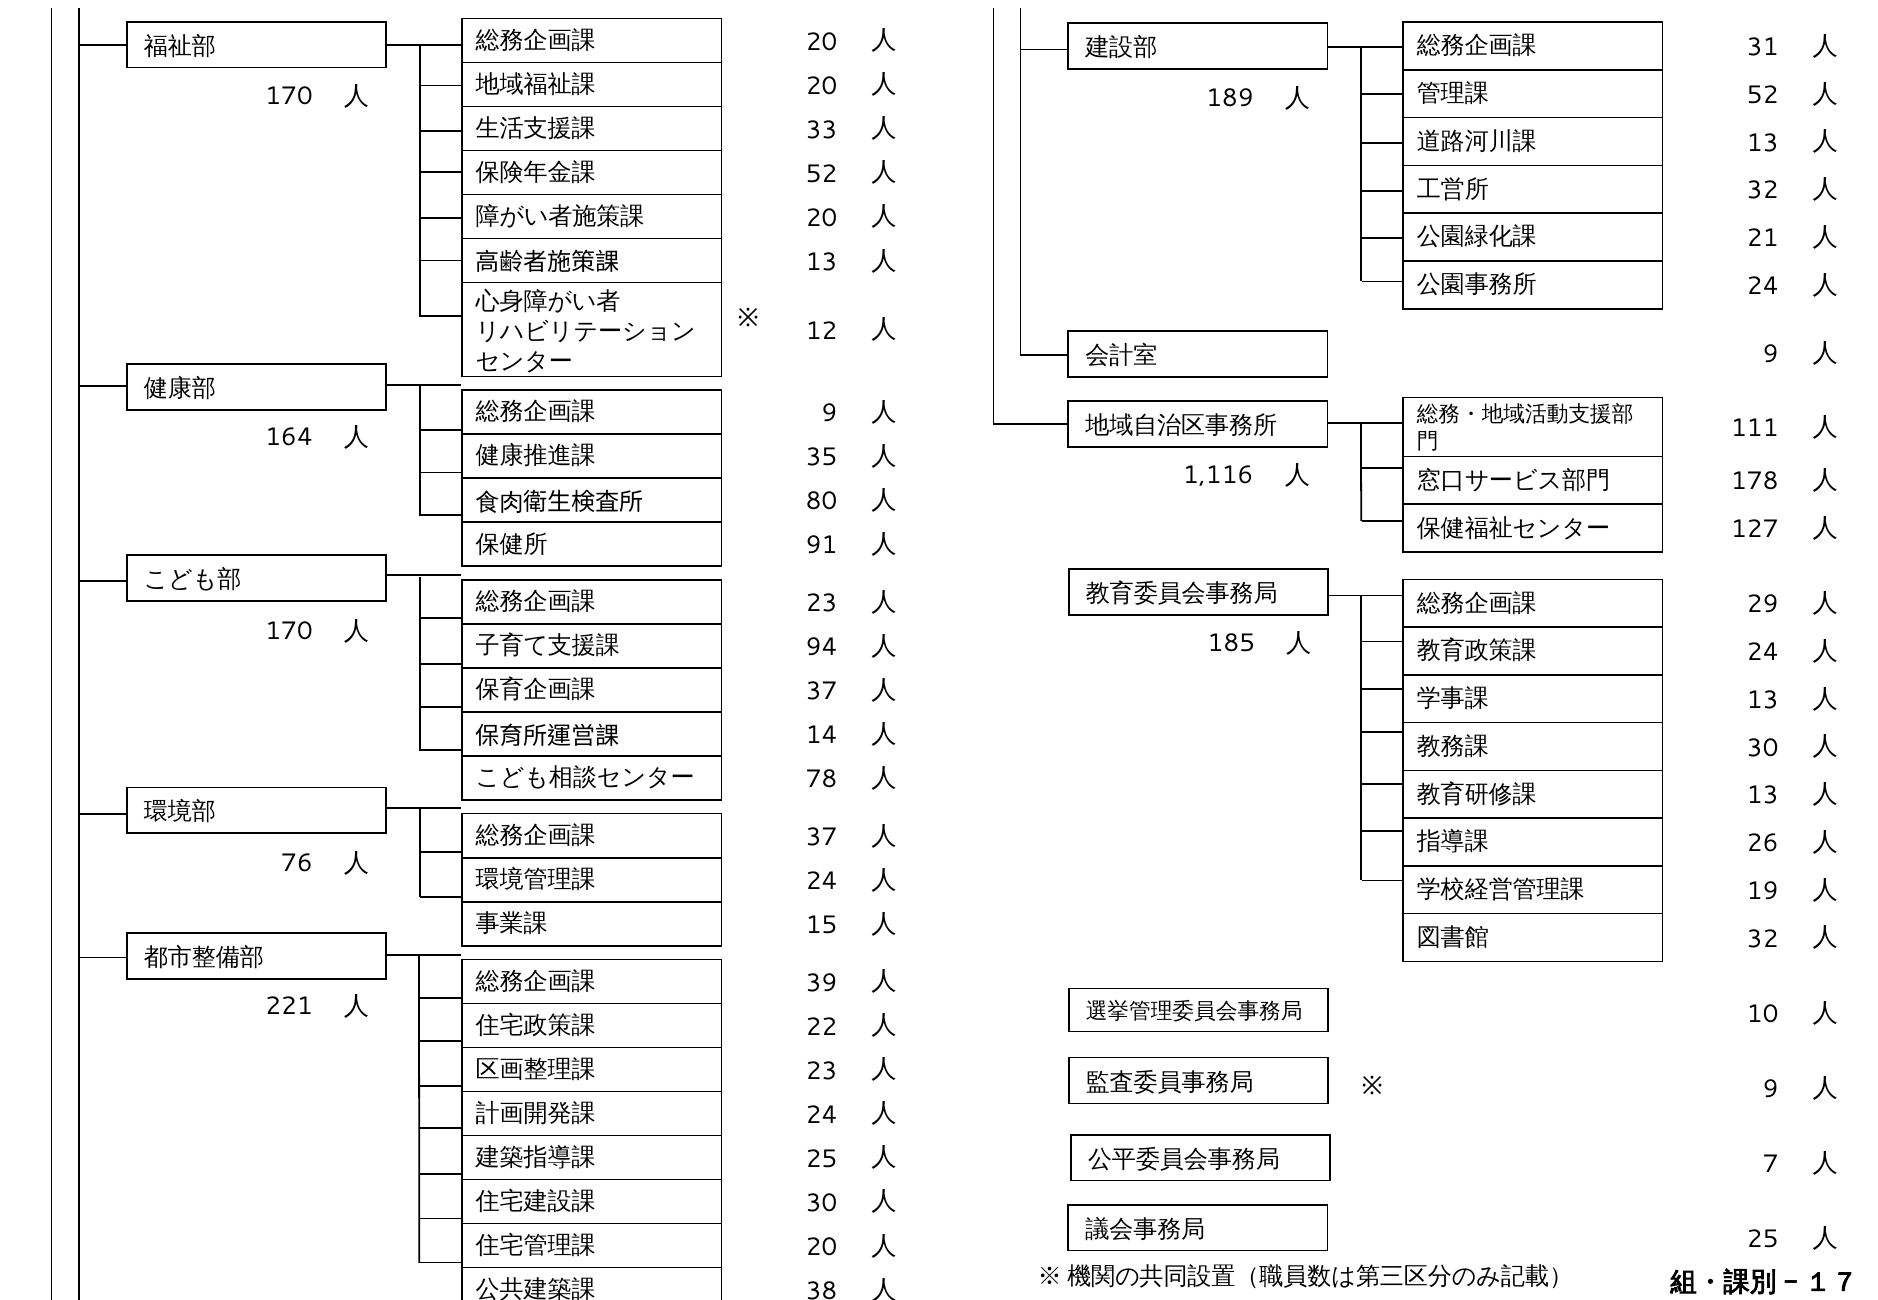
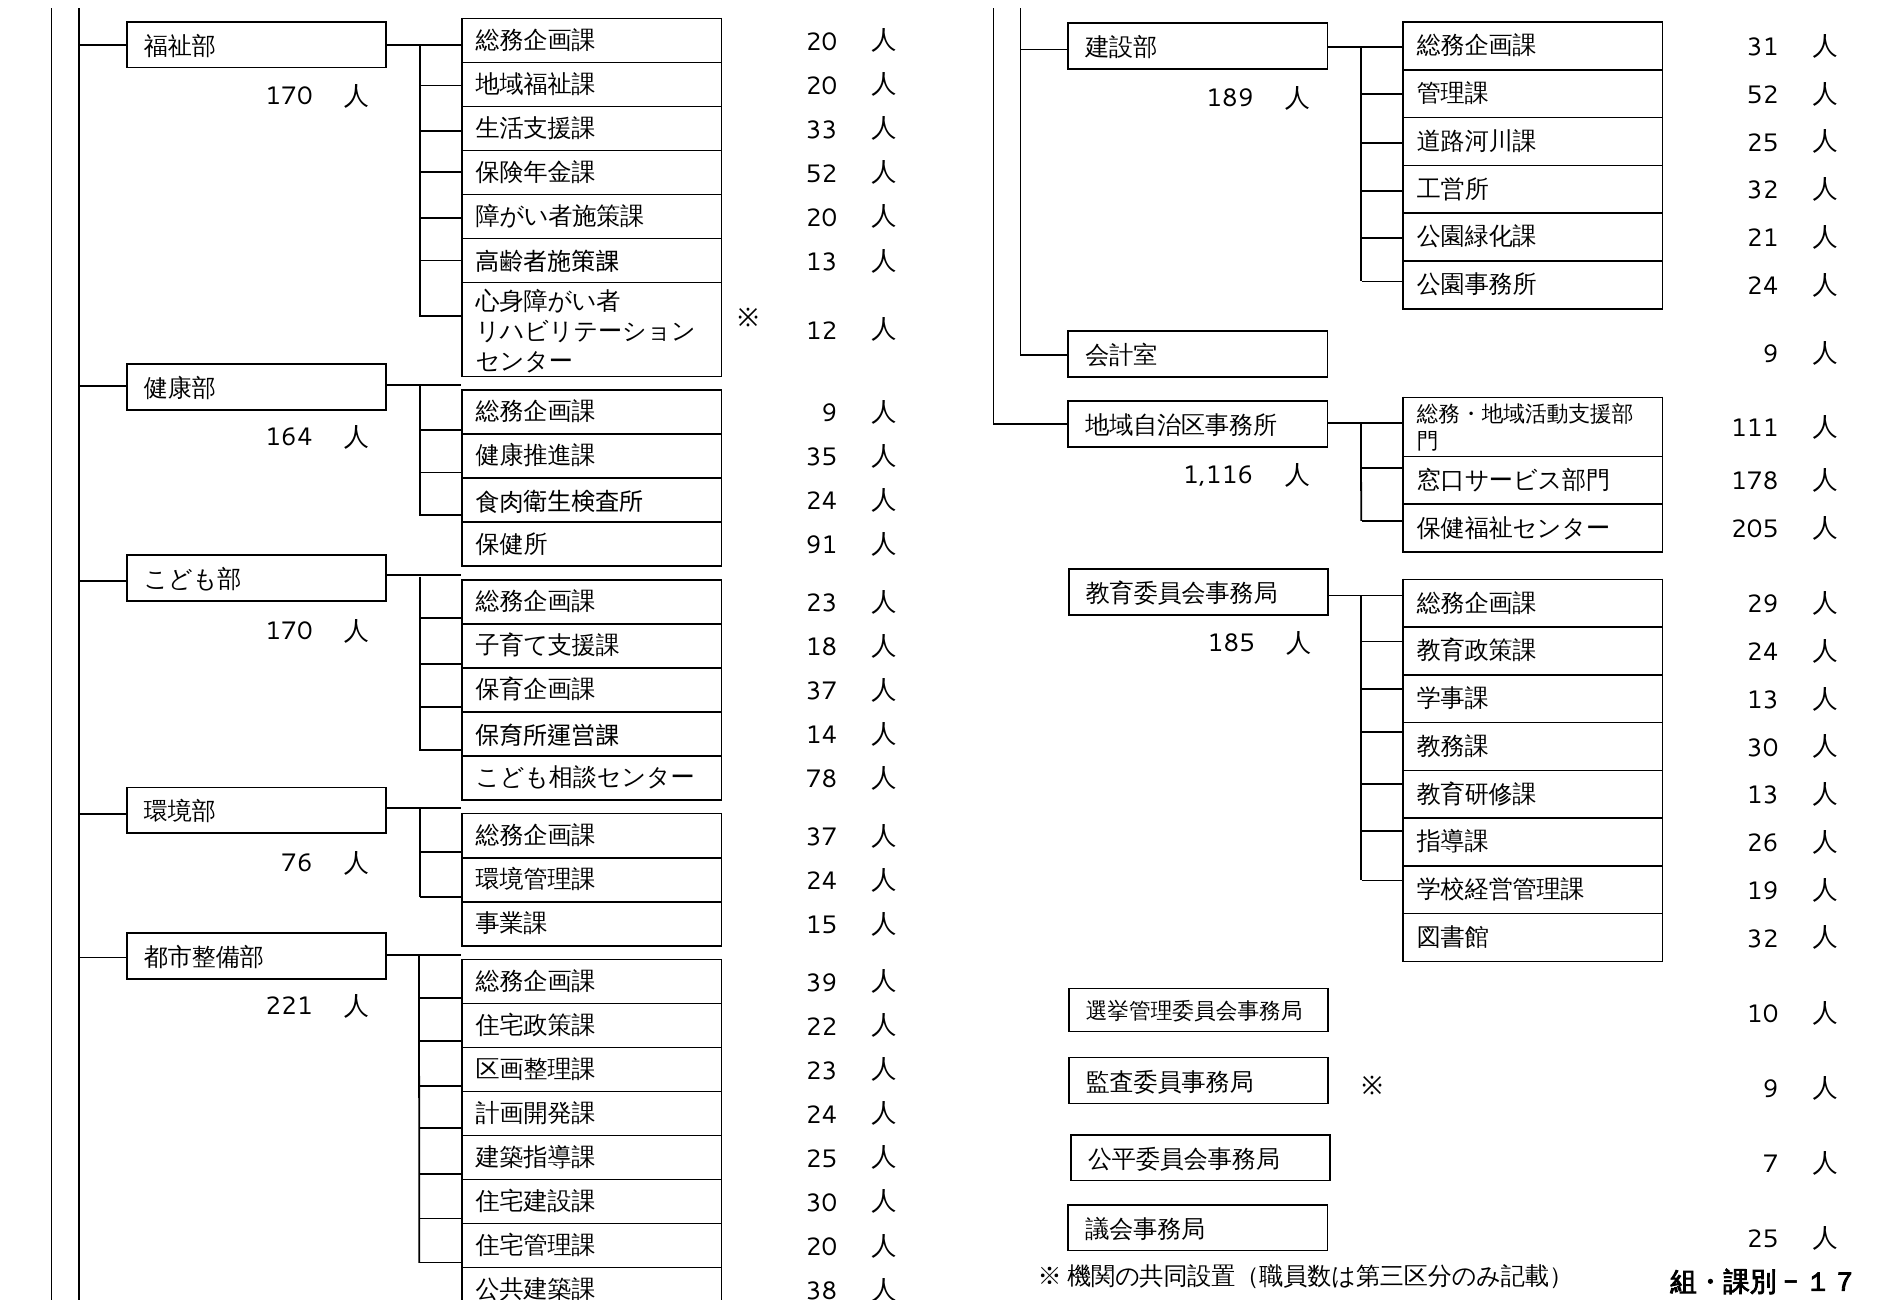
13 at (1763, 143): 13 -> 25
80 at (822, 501): 80 -> 24
127: 127 -> 205
94: 94 -> 18
